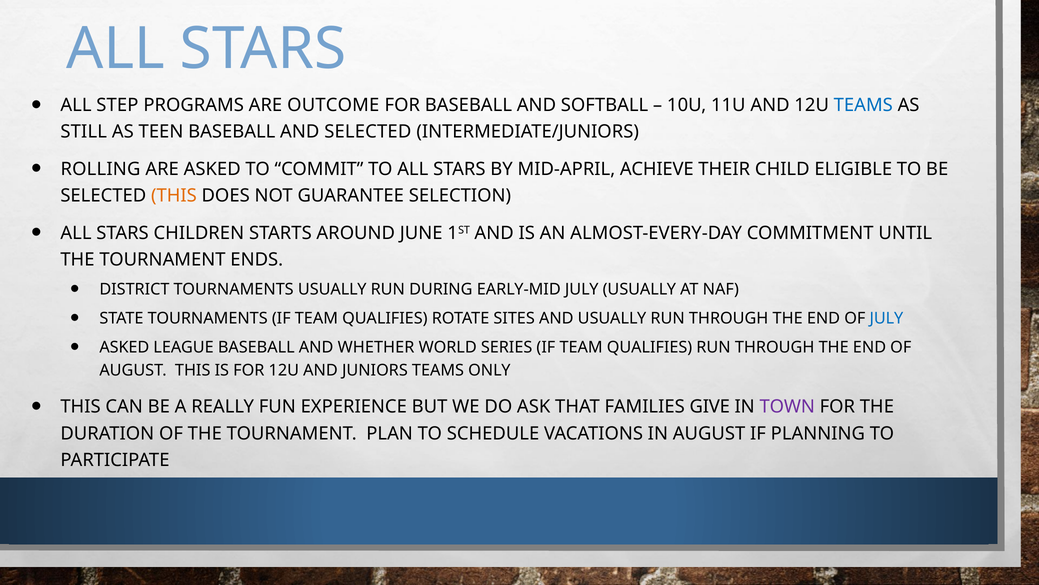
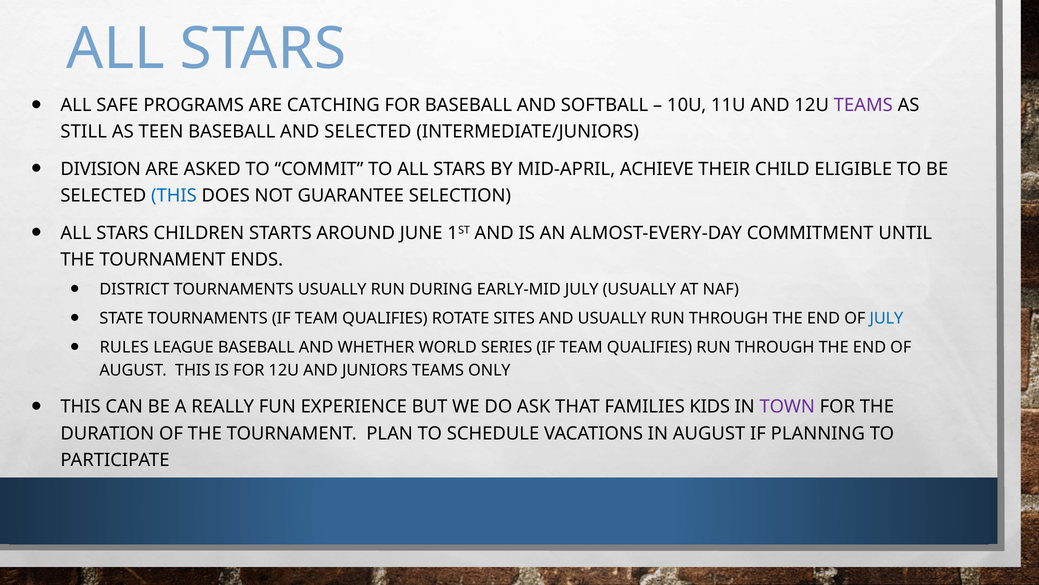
STEP: STEP -> SAFE
OUTCOME: OUTCOME -> CATCHING
TEAMS at (863, 105) colour: blue -> purple
ROLLING: ROLLING -> DIVISION
THIS at (174, 195) colour: orange -> blue
ASKED at (124, 347): ASKED -> RULES
GIVE: GIVE -> KIDS
